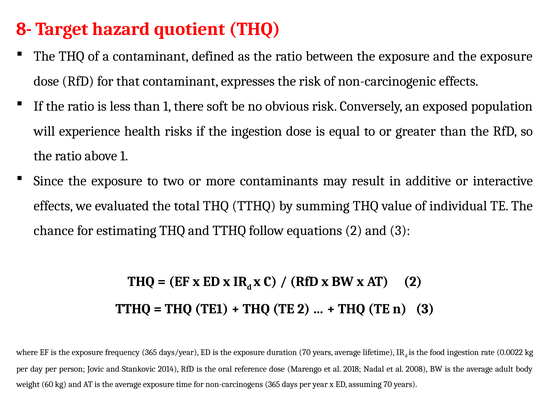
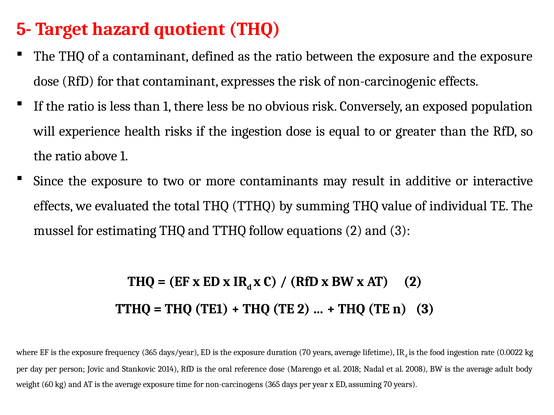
8-: 8- -> 5-
there soft: soft -> less
chance: chance -> mussel
